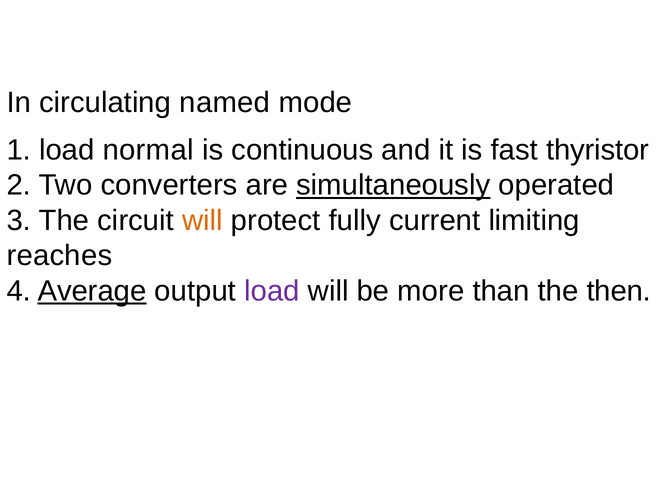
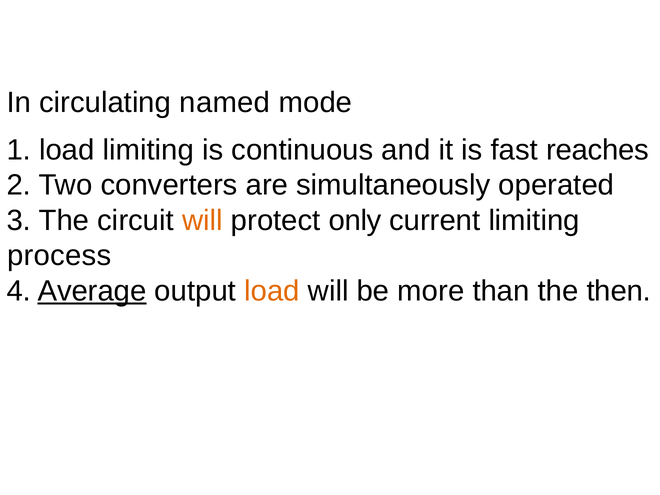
load normal: normal -> limiting
thyristor: thyristor -> reaches
simultaneously underline: present -> none
fully: fully -> only
reaches: reaches -> process
load at (272, 291) colour: purple -> orange
